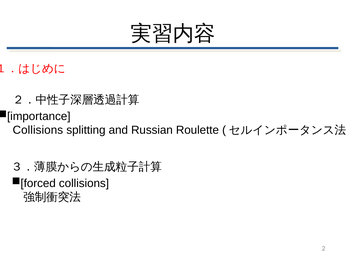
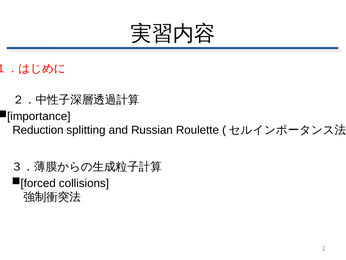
Collisions at (38, 130): Collisions -> Reduction
